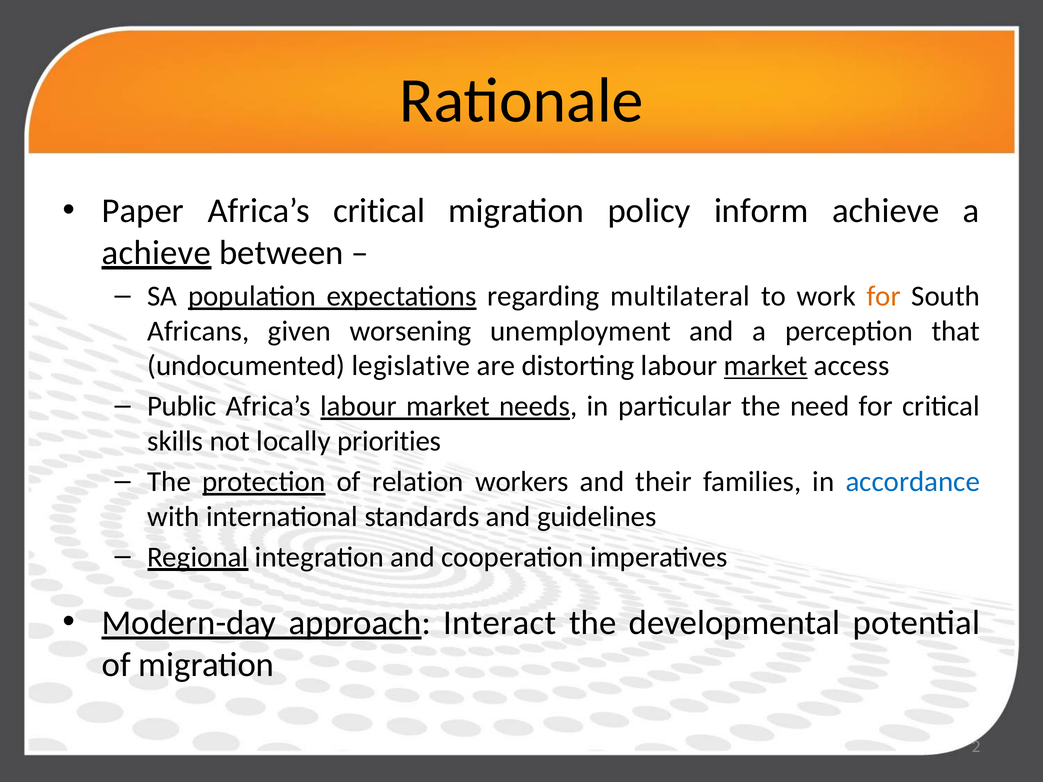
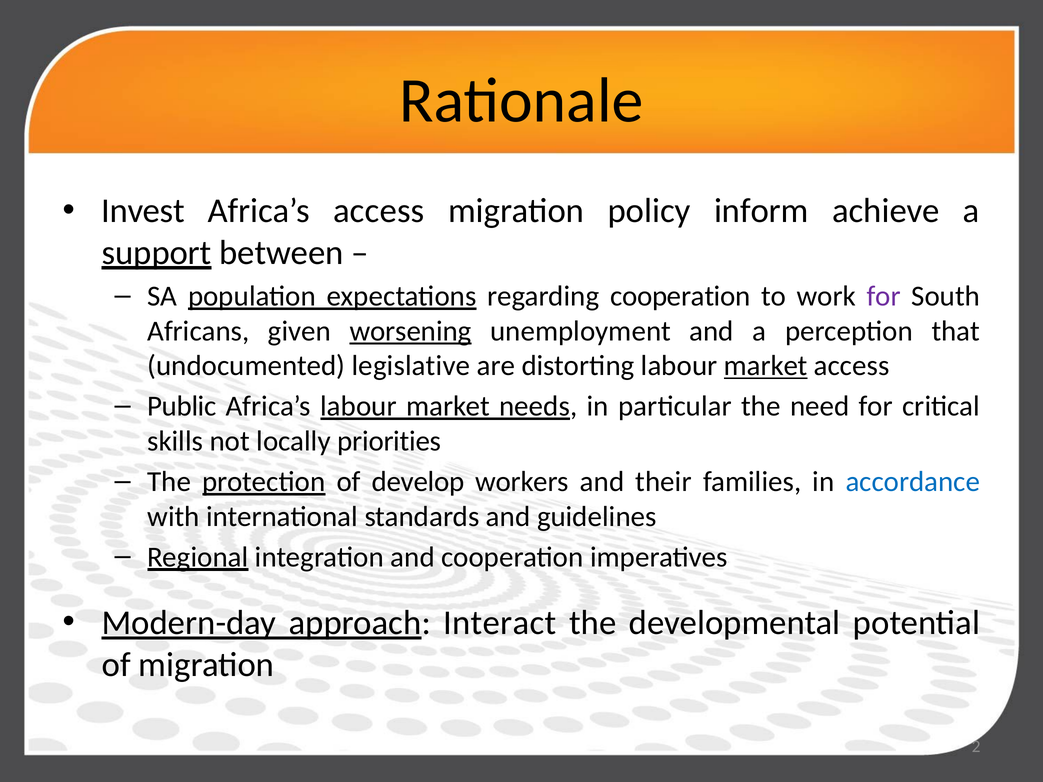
Paper: Paper -> Invest
Africa’s critical: critical -> access
achieve at (156, 253): achieve -> support
regarding multilateral: multilateral -> cooperation
for at (884, 296) colour: orange -> purple
worsening underline: none -> present
relation: relation -> develop
